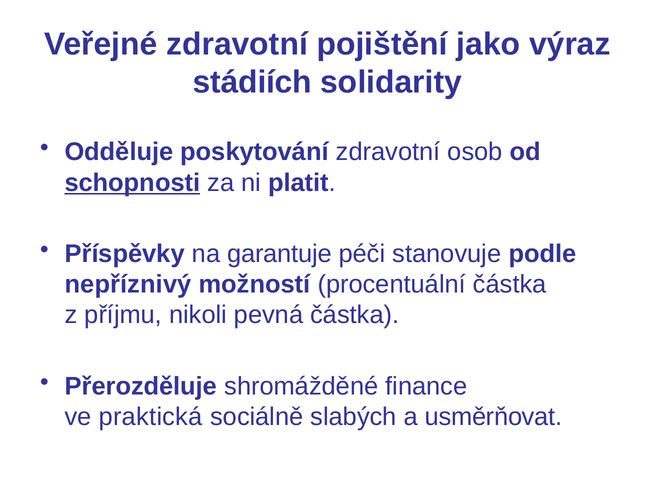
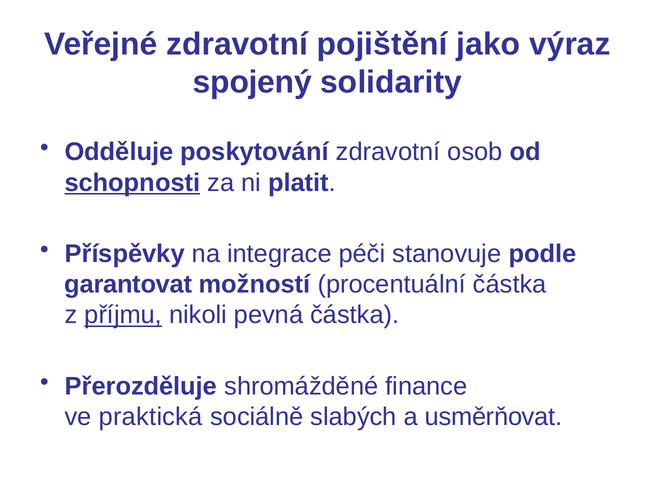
stádiích: stádiích -> spojený
garantuje: garantuje -> integrace
nepříznivý: nepříznivý -> garantovat
příjmu underline: none -> present
